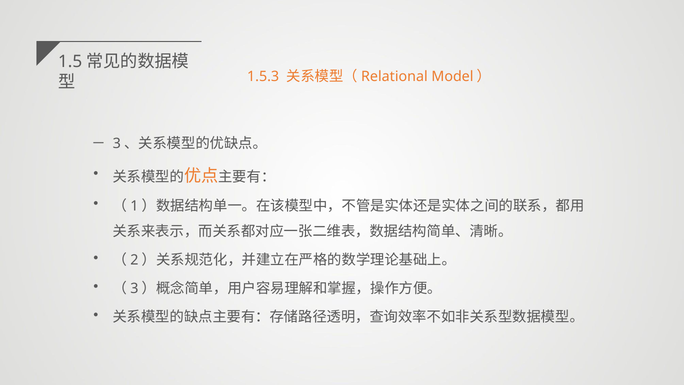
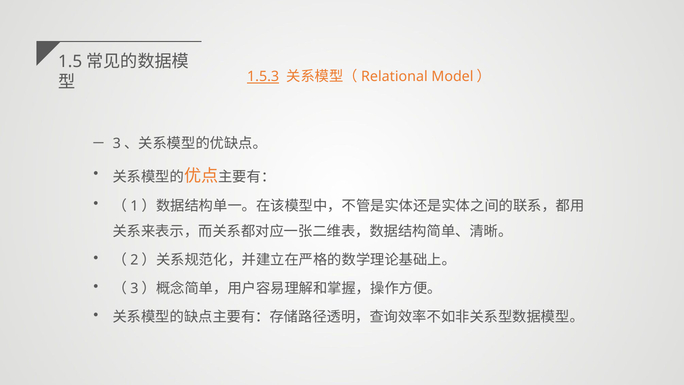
1.5.3 underline: none -> present
